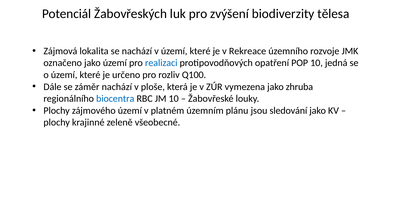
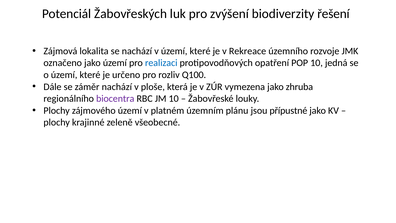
tělesa: tělesa -> řešení
biocentra colour: blue -> purple
sledování: sledování -> přípustné
